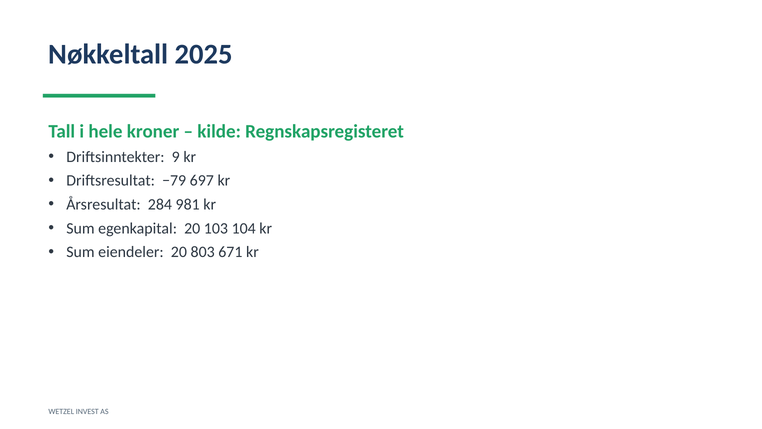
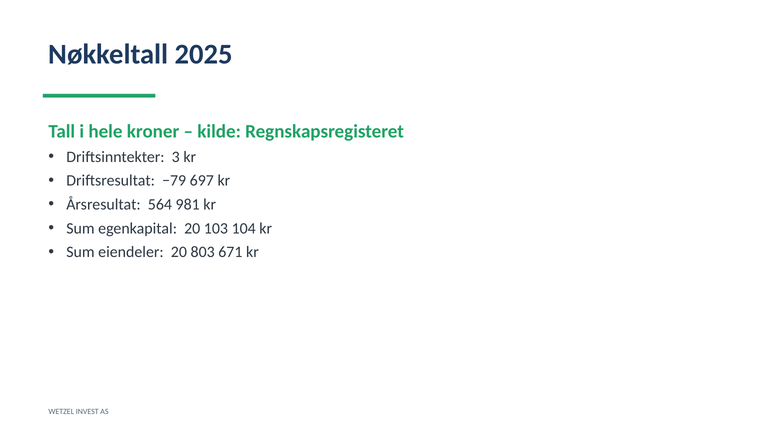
9: 9 -> 3
284: 284 -> 564
